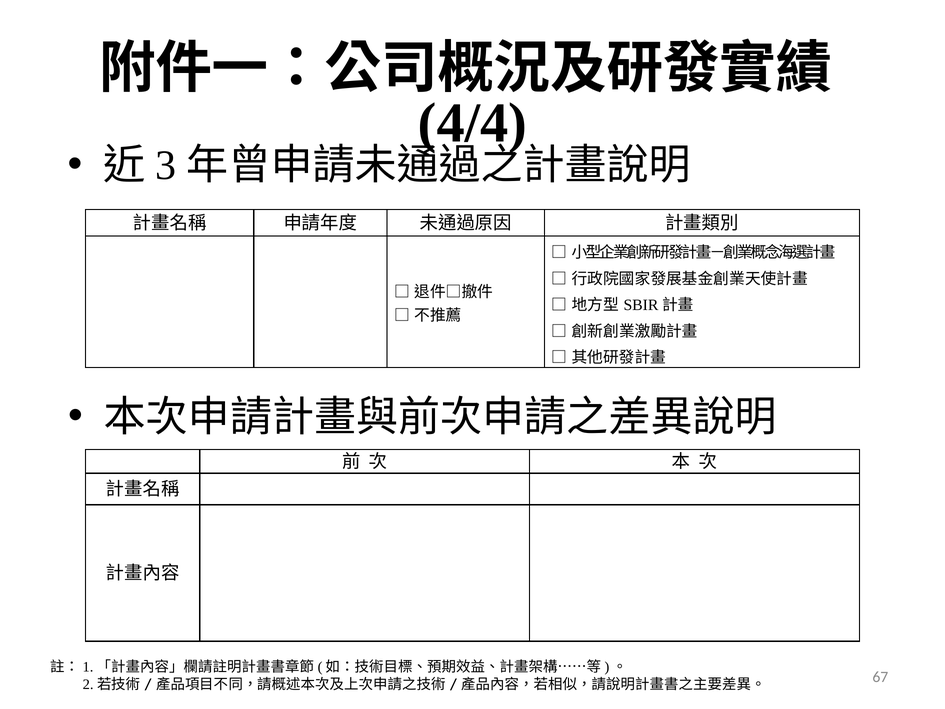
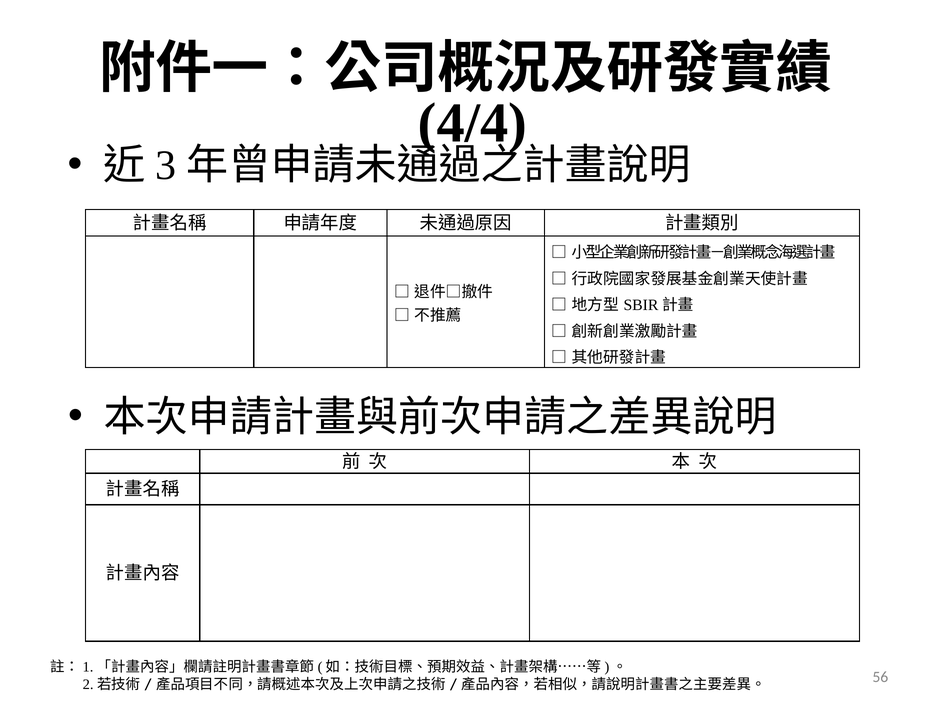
67: 67 -> 56
